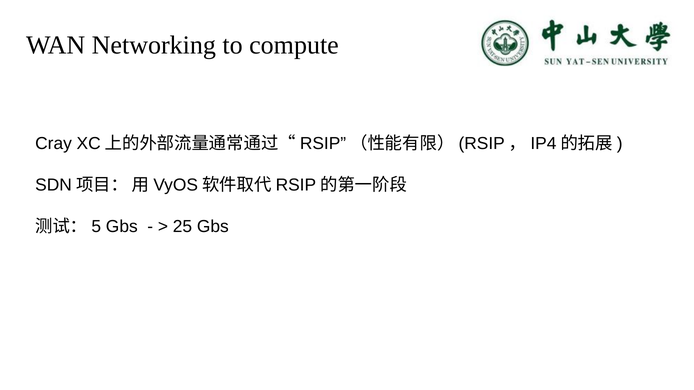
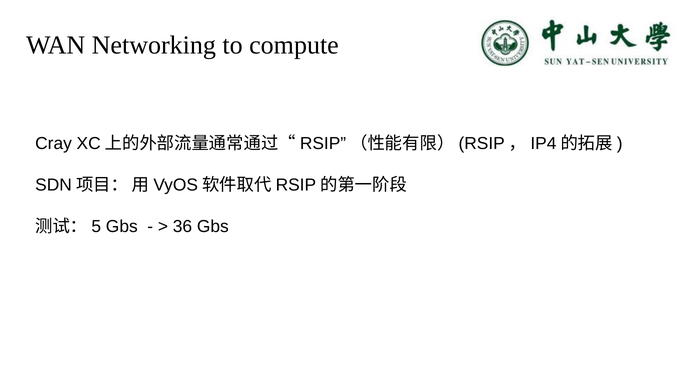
25: 25 -> 36
